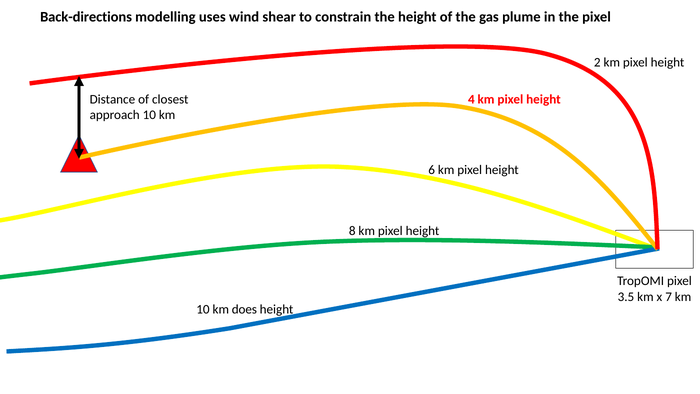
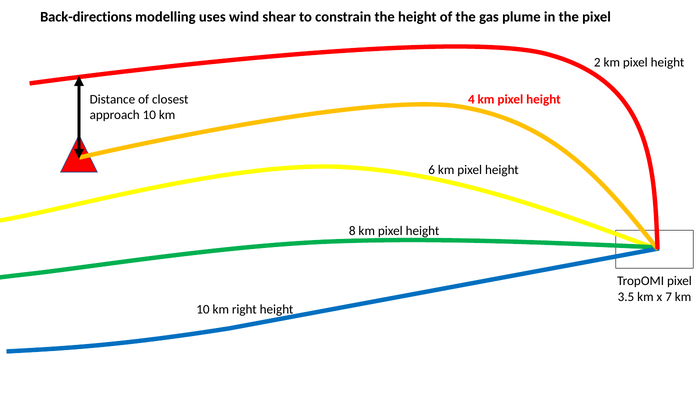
does: does -> right
